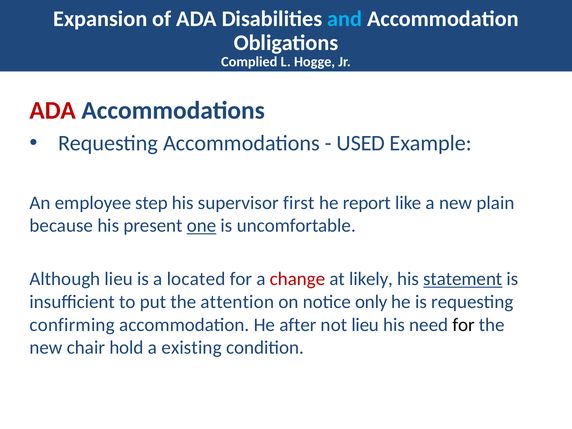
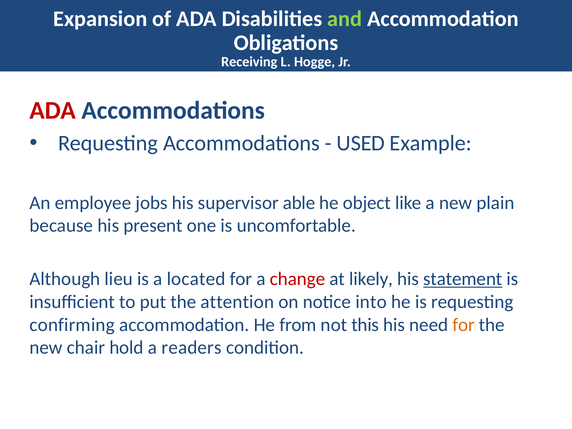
and colour: light blue -> light green
Complied: Complied -> Receiving
step: step -> jobs
first: first -> able
report: report -> object
one underline: present -> none
only: only -> into
after: after -> from
not lieu: lieu -> this
for at (464, 325) colour: black -> orange
existing: existing -> readers
